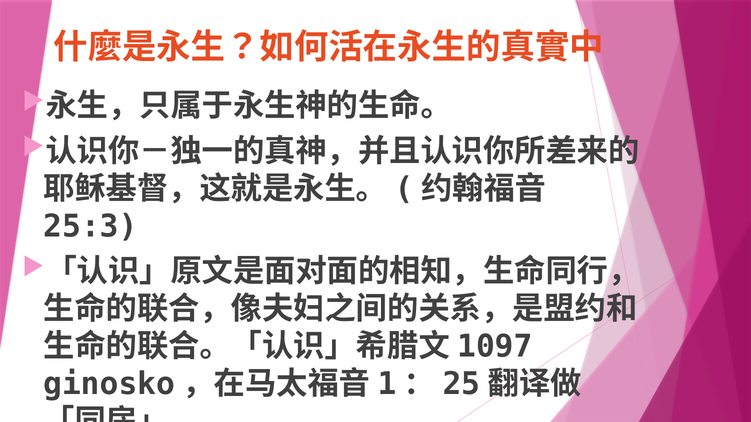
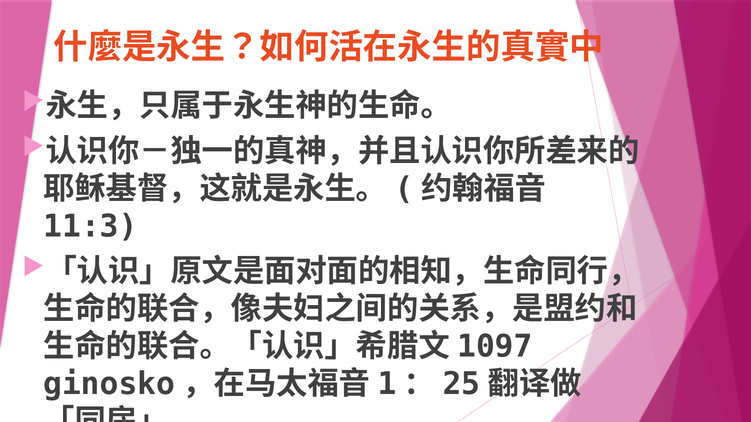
25:3: 25:3 -> 11:3
